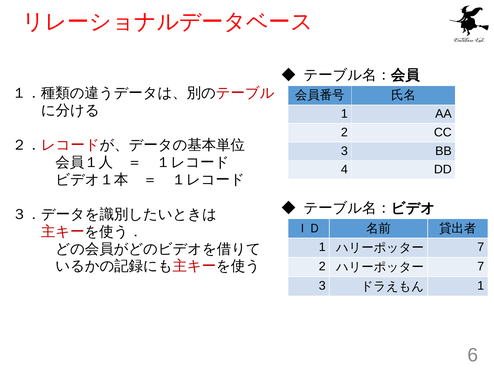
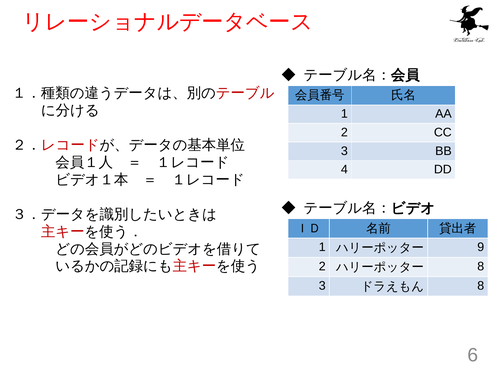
7 at (481, 247): 7 -> 9
7 at (481, 266): 7 -> 8
1 at (481, 285): 1 -> 8
